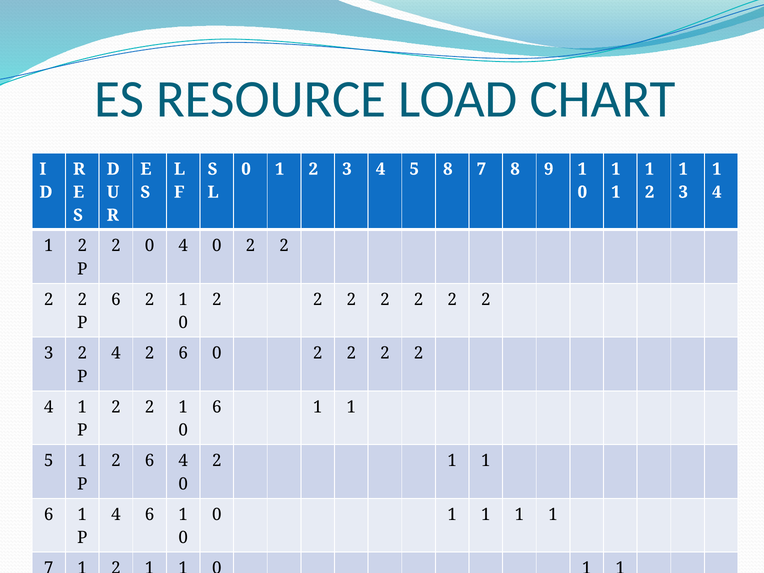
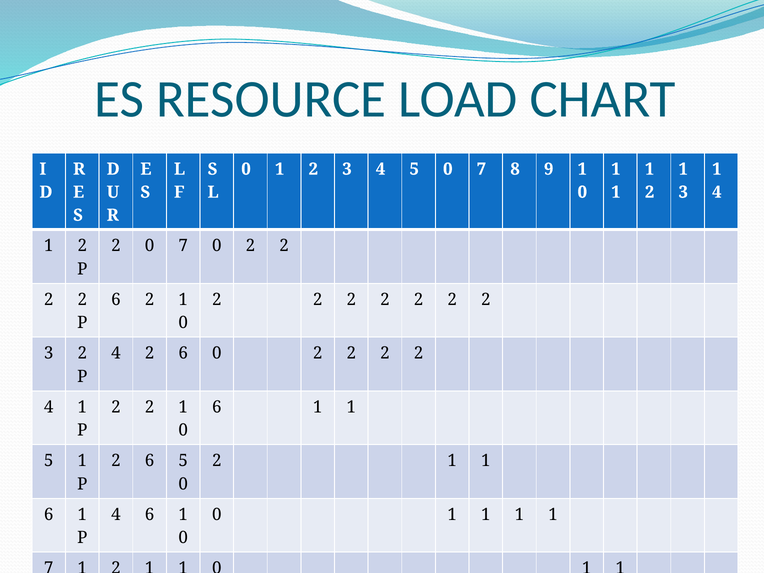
4 5 8: 8 -> 0
2 0 4: 4 -> 7
6 4: 4 -> 5
